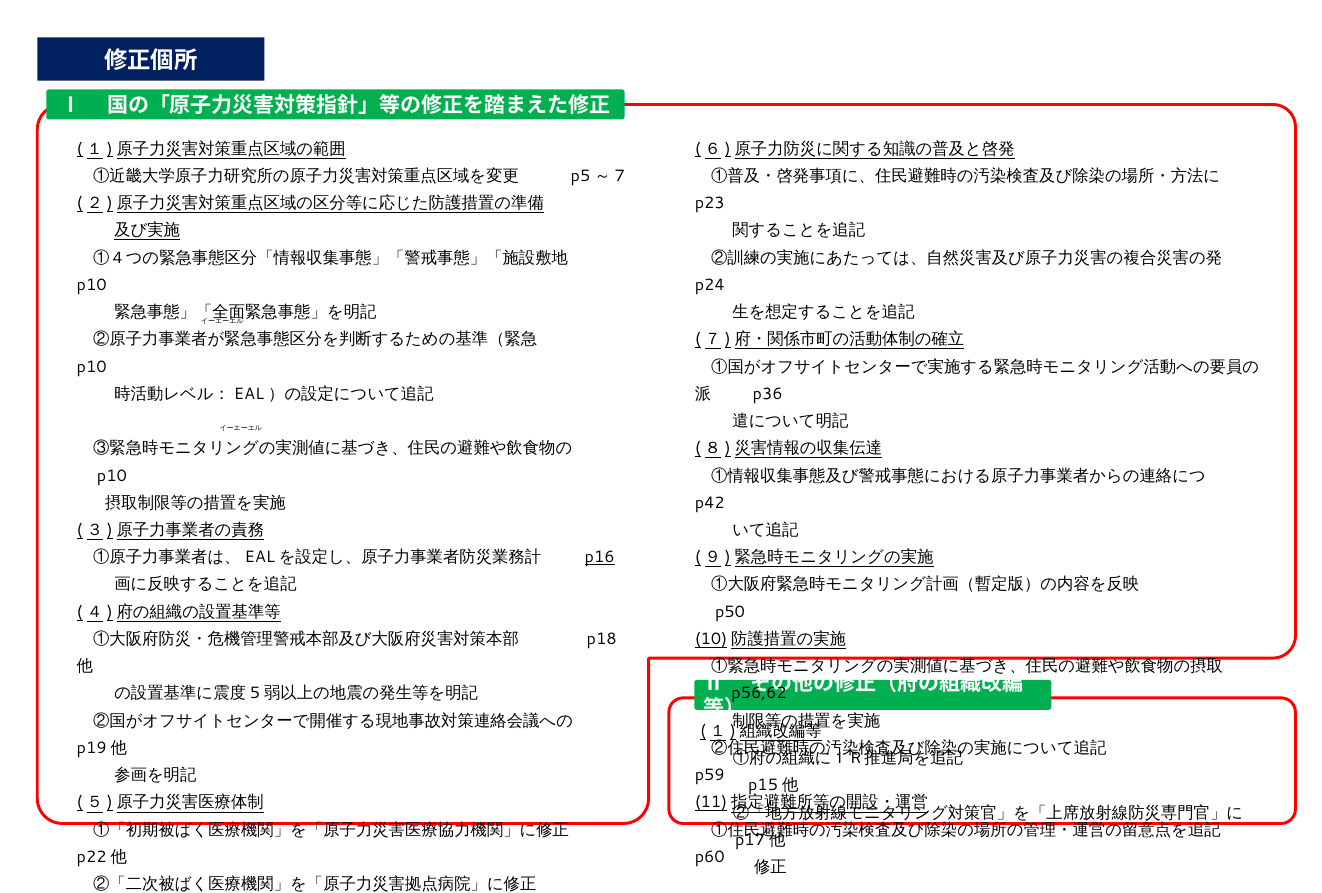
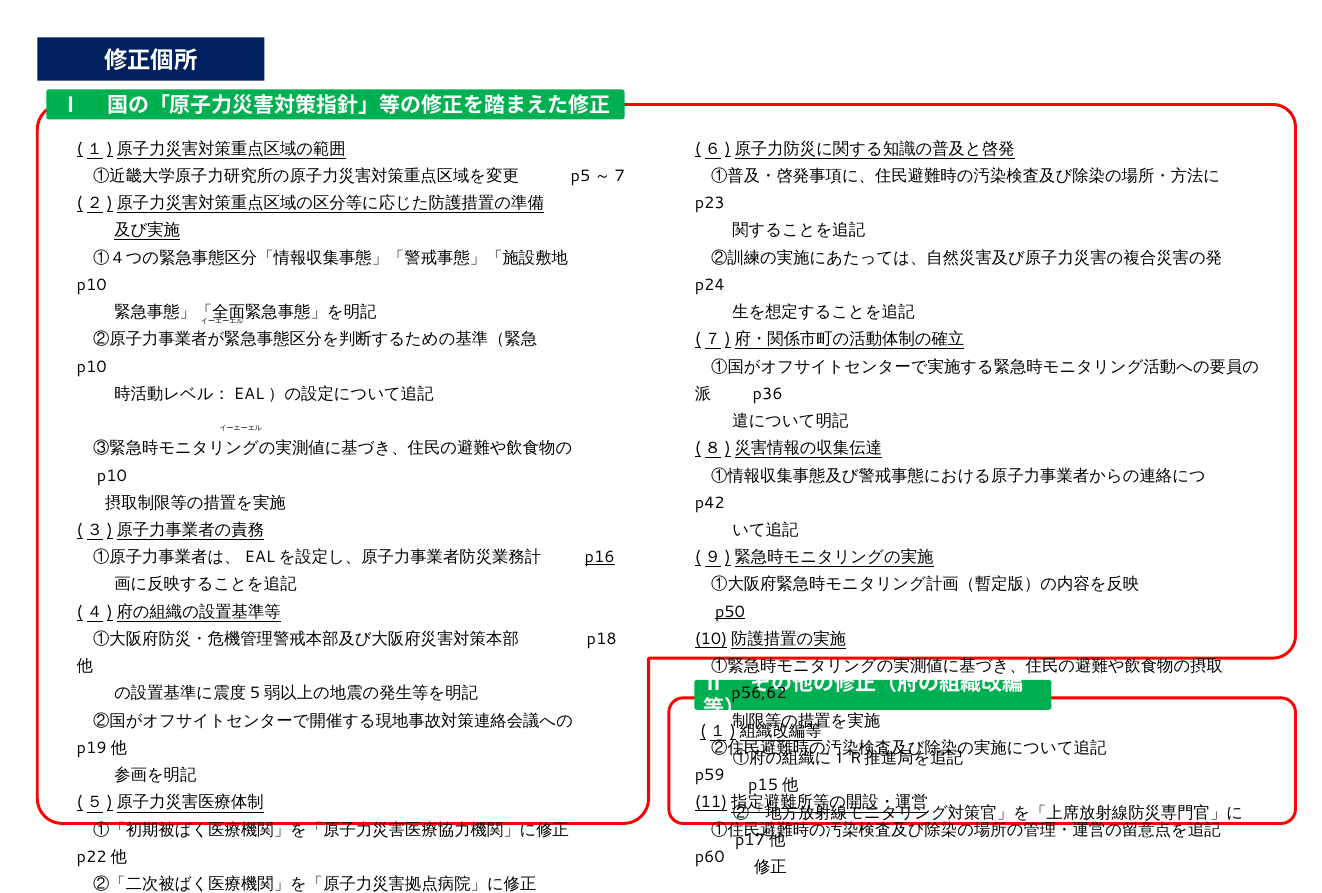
p50 underline: none -> present
